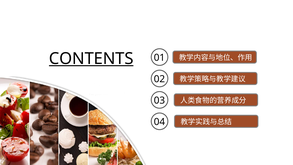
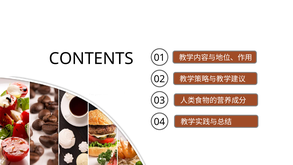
CONTENTS underline: present -> none
